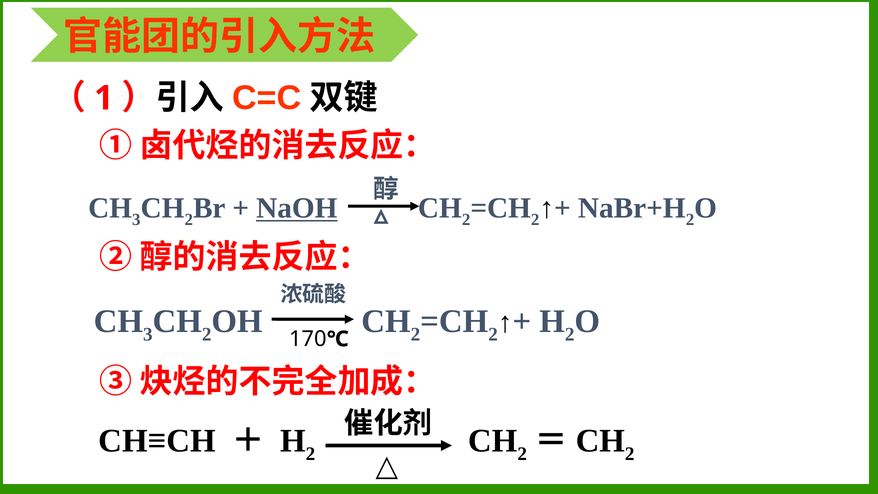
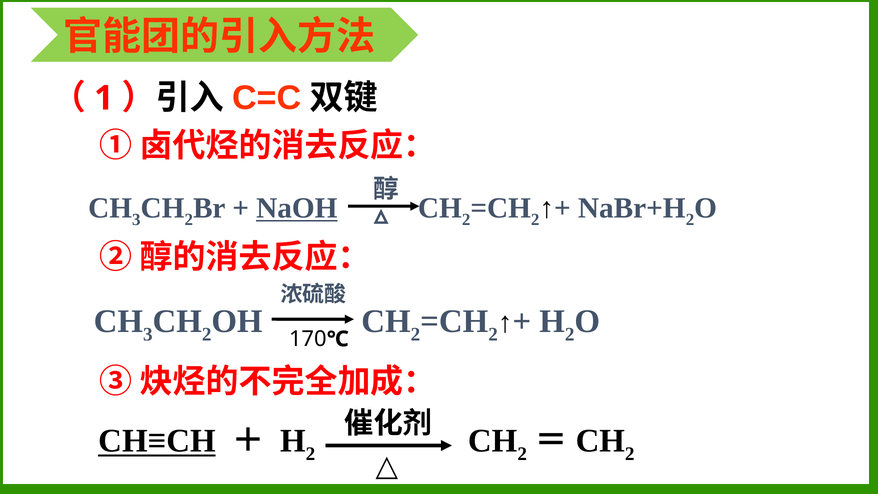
CH≡CH underline: none -> present
